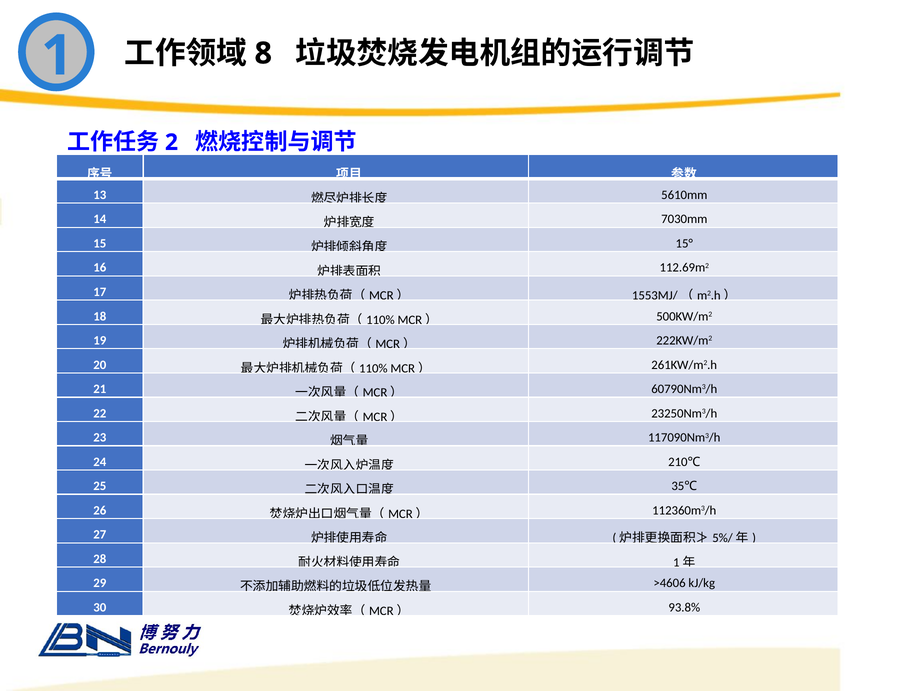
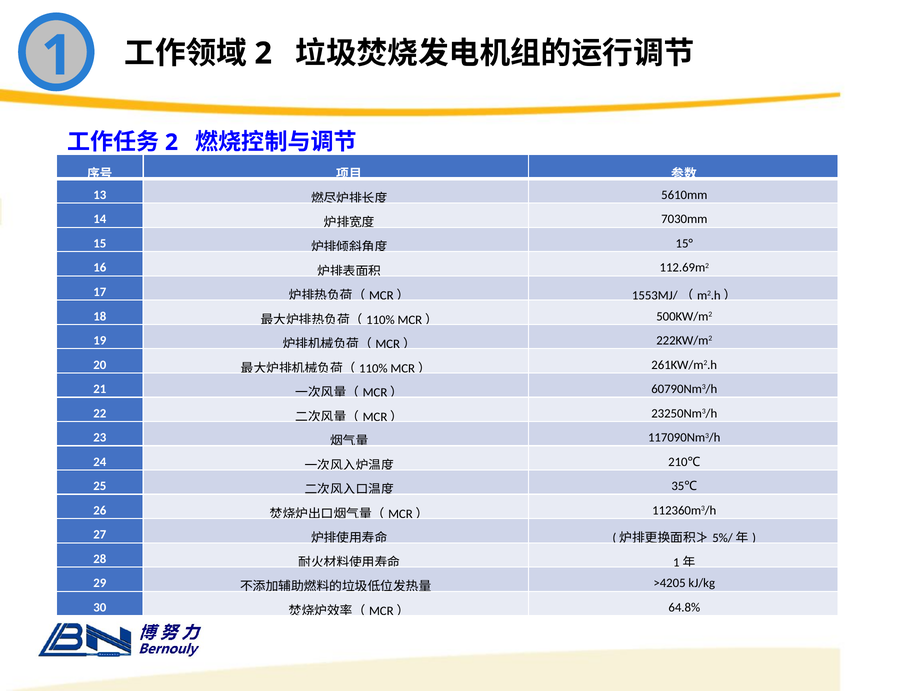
8 at (263, 53): 8 -> 2
>4606: >4606 -> >4205
93.8%: 93.8% -> 64.8%
